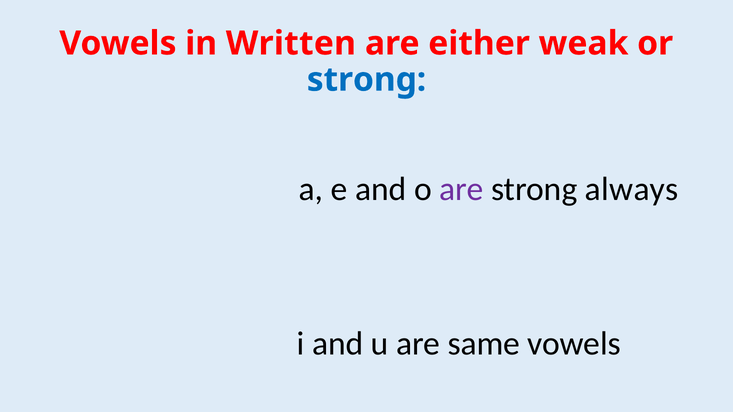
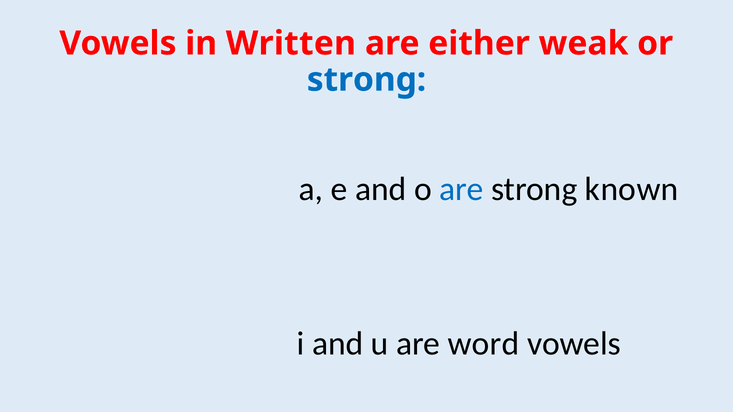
are at (461, 189) colour: purple -> blue
always: always -> known
same: same -> word
